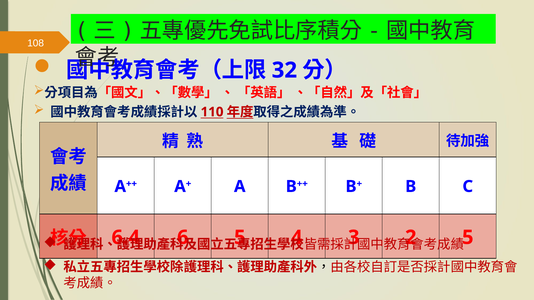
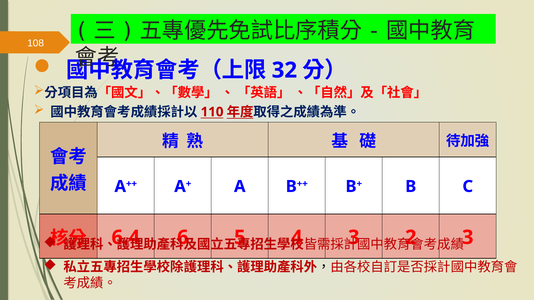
5 at (468, 238): 5 -> 3
